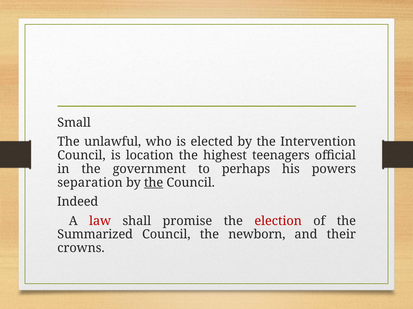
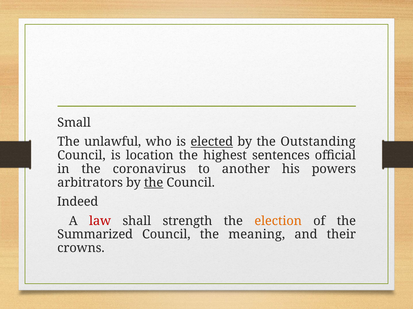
elected underline: none -> present
Intervention: Intervention -> Outstanding
teenagers: teenagers -> sentences
government: government -> coronavirus
perhaps: perhaps -> another
separation: separation -> arbitrators
promise: promise -> strength
election colour: red -> orange
newborn: newborn -> meaning
